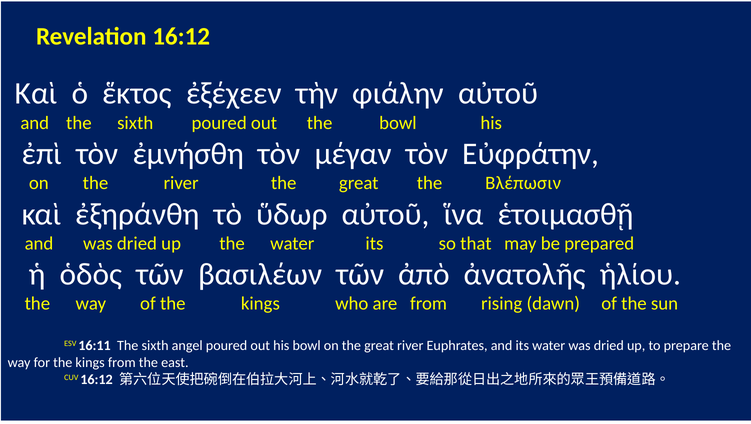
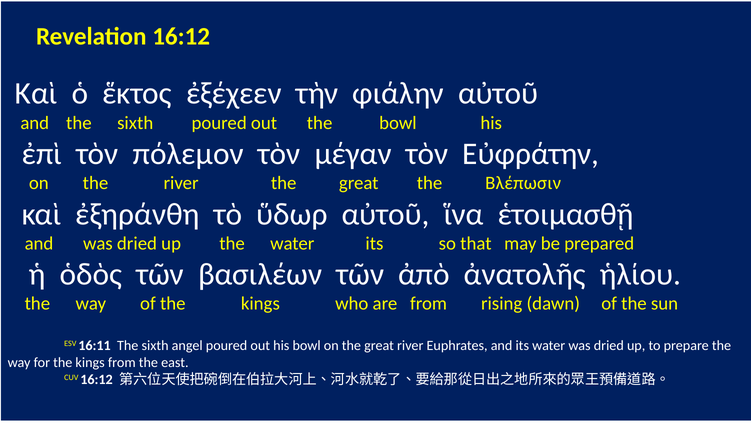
ἐμνήσθη: ἐμνήσθη -> πόλεμον
